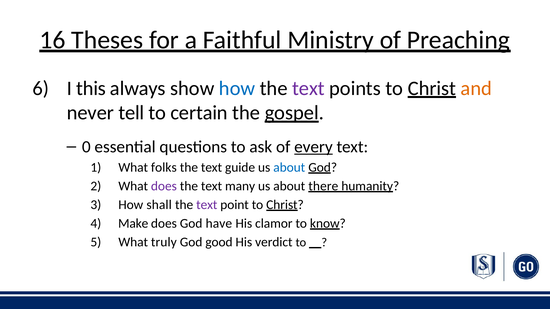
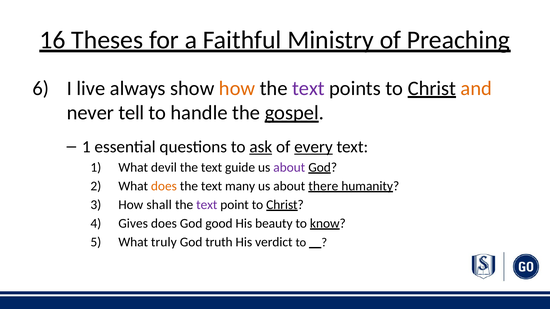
this: this -> live
how at (237, 88) colour: blue -> orange
certain: certain -> handle
0 at (86, 147): 0 -> 1
ask underline: none -> present
folks: folks -> devil
about at (289, 168) colour: blue -> purple
does at (164, 186) colour: purple -> orange
Make: Make -> Gives
have: have -> good
clamor: clamor -> beauty
good: good -> truth
